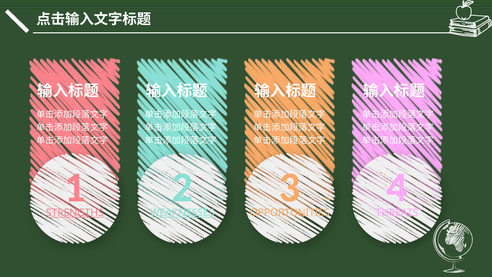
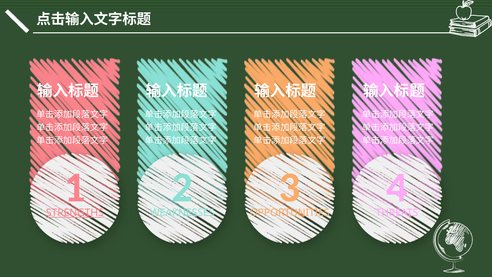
WEAKNESSES underline: present -> none
